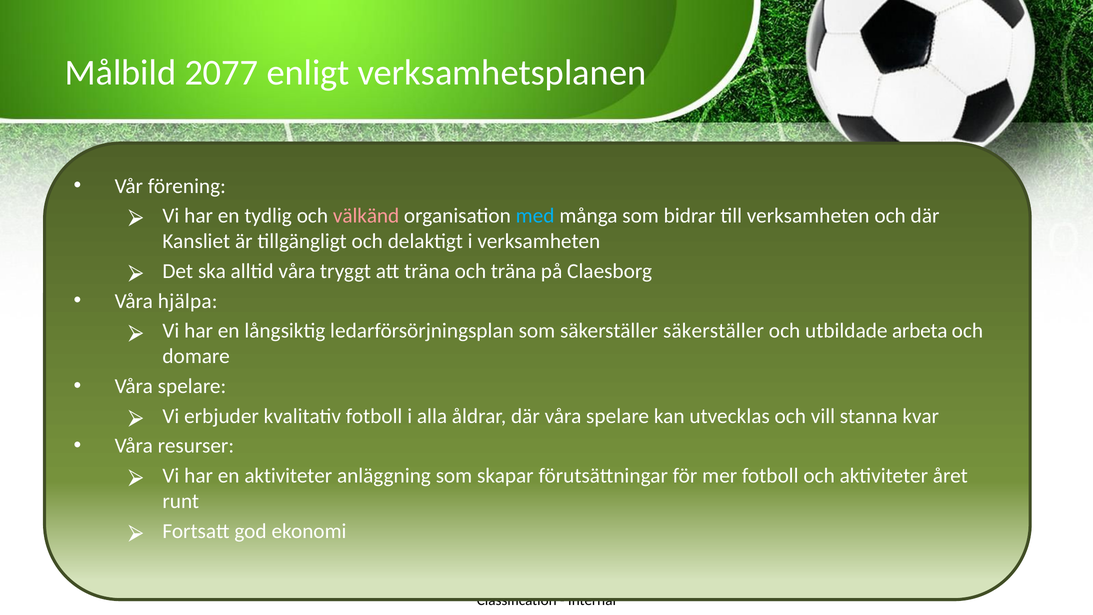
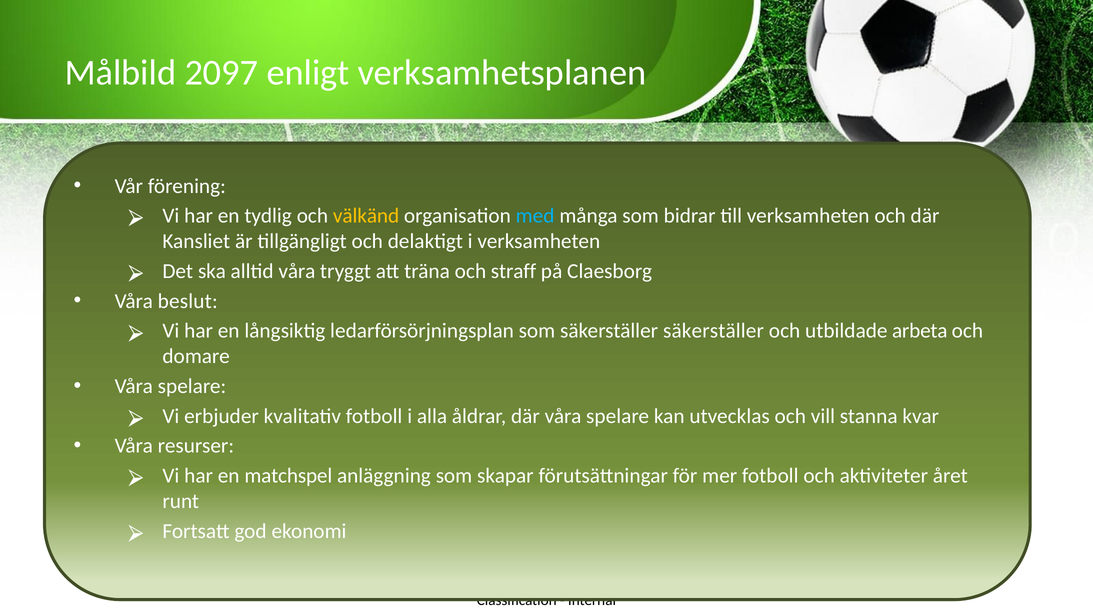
2077: 2077 -> 2097
välkänd colour: pink -> yellow
och träna: träna -> straff
hjälpa: hjälpa -> beslut
en aktiviteter: aktiviteter -> matchspel
